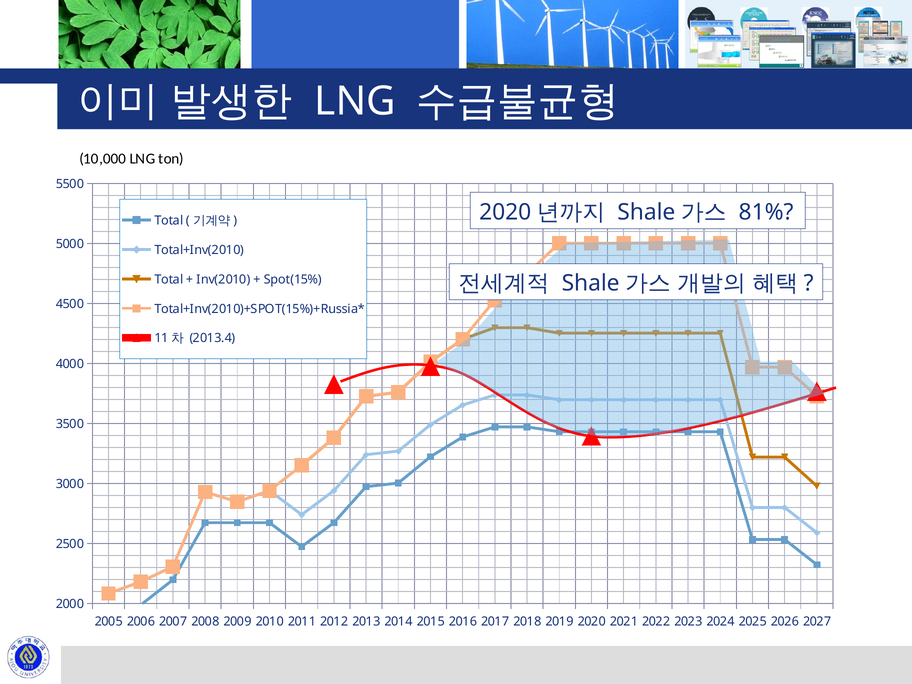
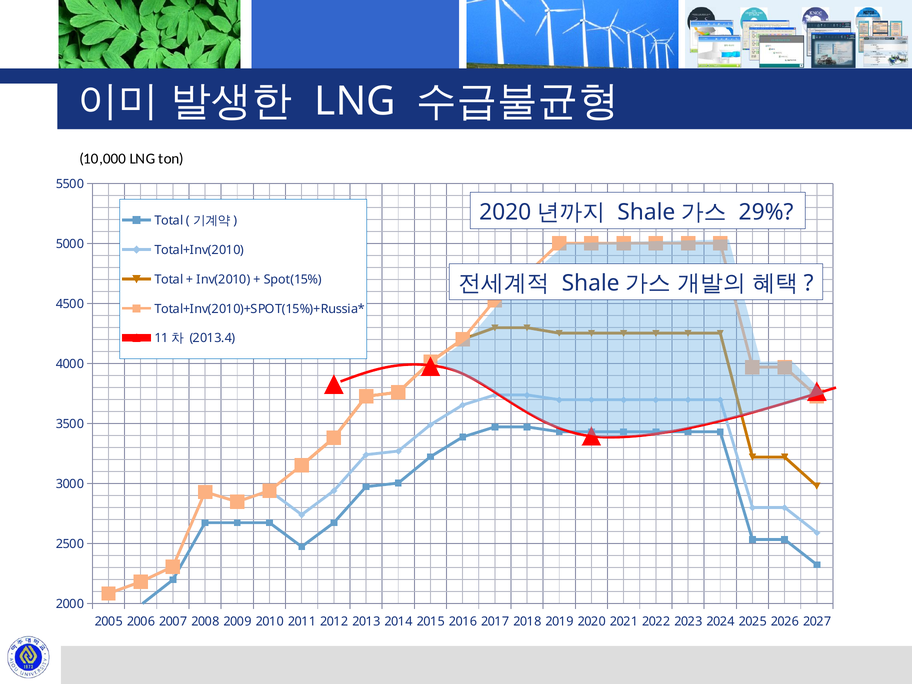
81%: 81% -> 29%
